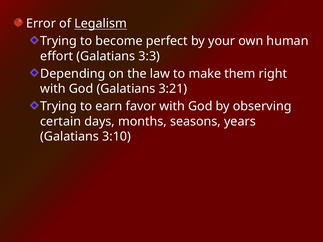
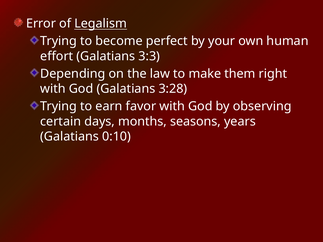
3:21: 3:21 -> 3:28
3:10: 3:10 -> 0:10
